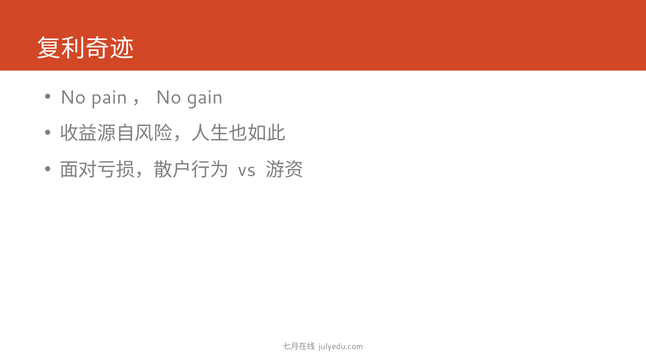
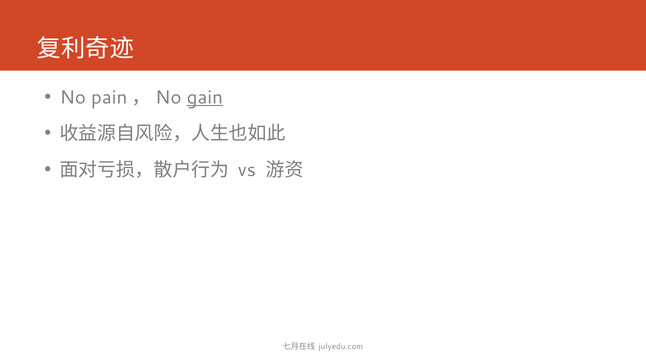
gain underline: none -> present
